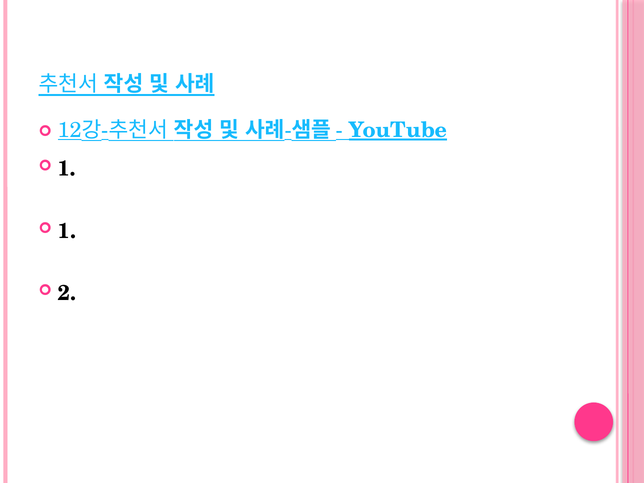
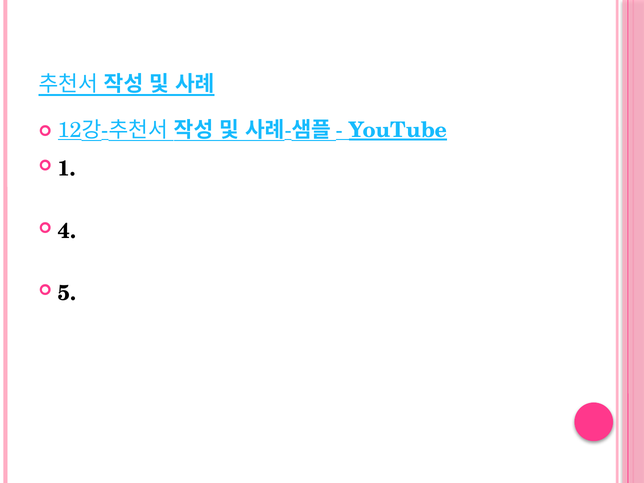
1 at (67, 231): 1 -> 4
2: 2 -> 5
